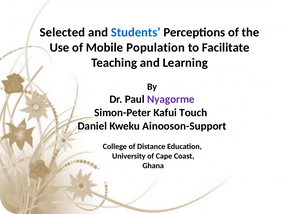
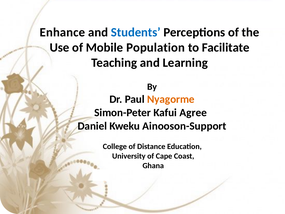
Selected: Selected -> Enhance
Nyagorme colour: purple -> orange
Touch: Touch -> Agree
